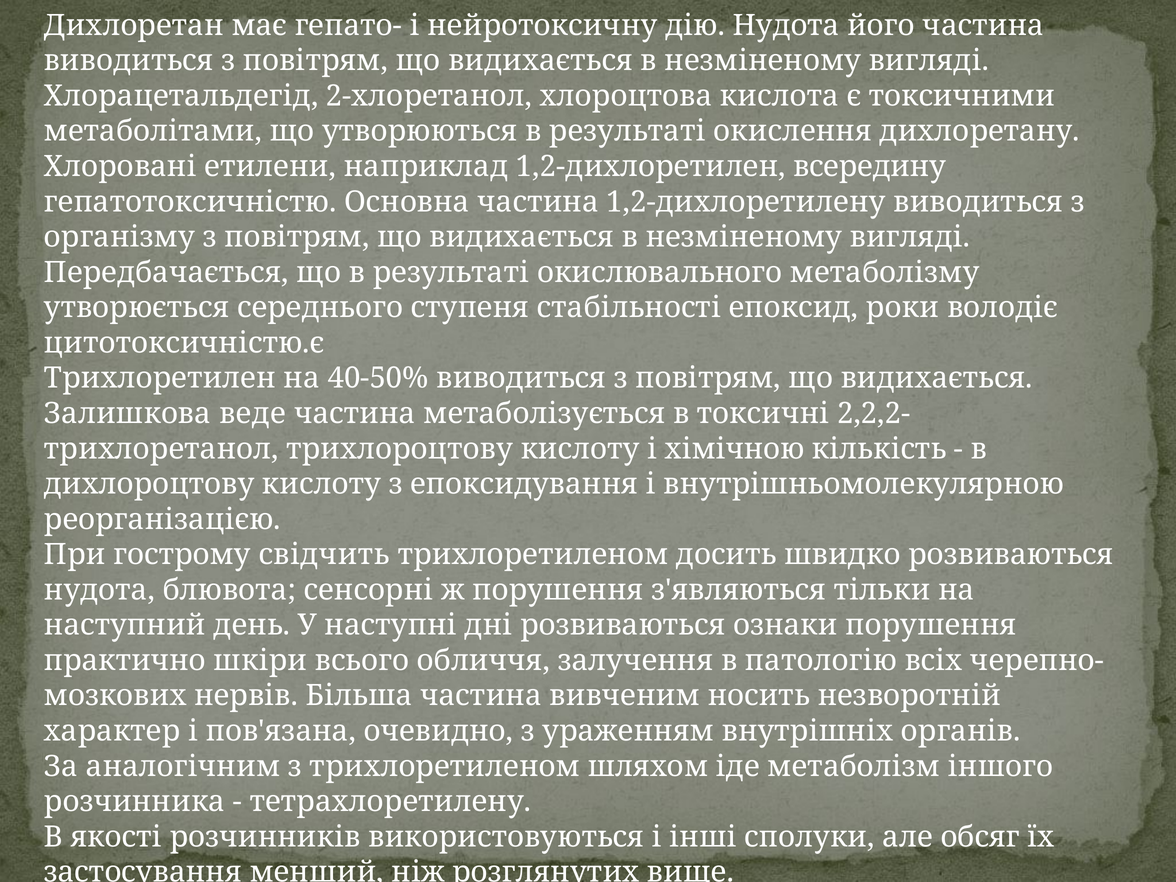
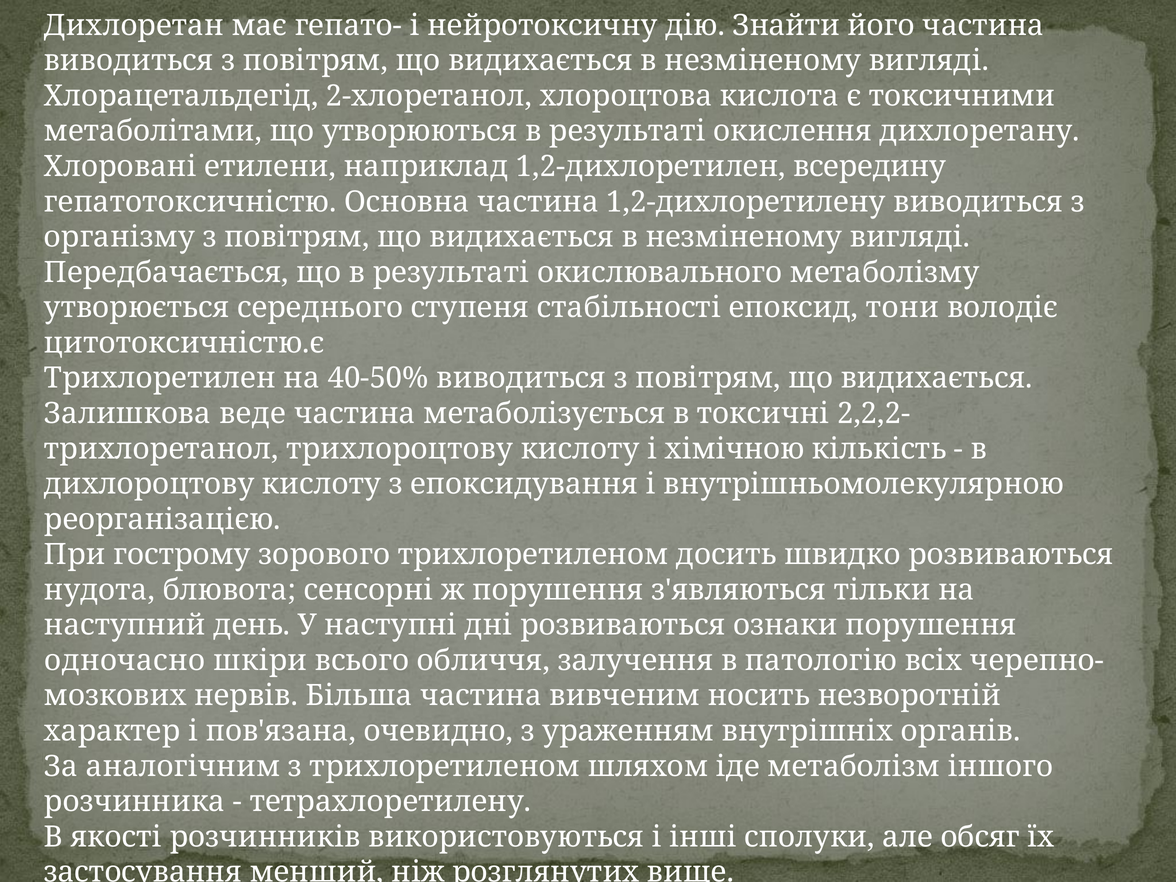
дію Нудота: Нудота -> Знайти
роки: роки -> тони
свідчить: свідчить -> зорового
практично: практично -> одночасно
